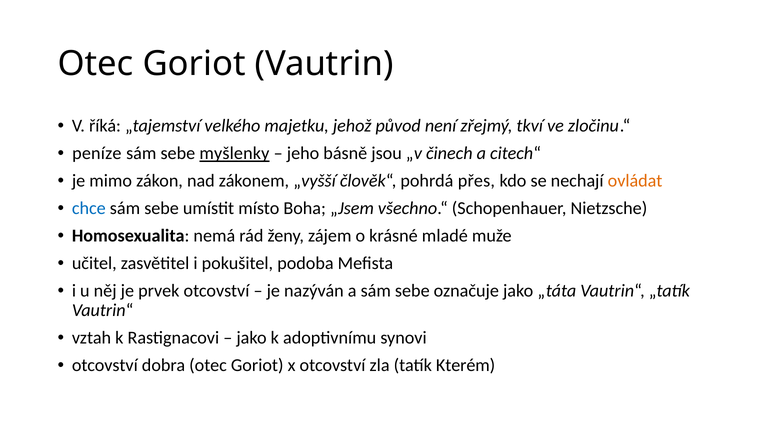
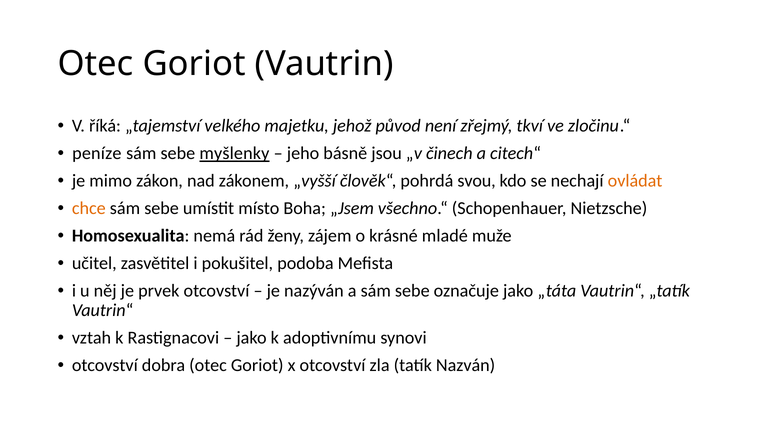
přes: přes -> svou
chce colour: blue -> orange
Kterém: Kterém -> Nazván
